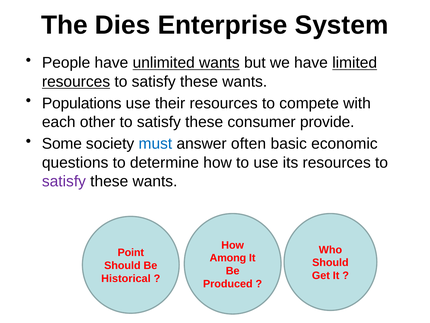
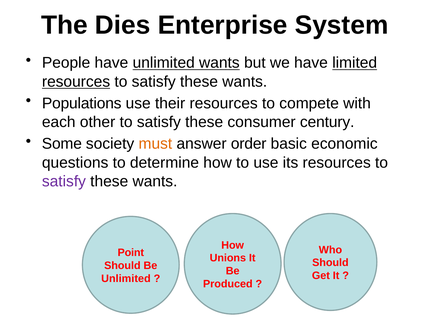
provide: provide -> century
must colour: blue -> orange
often: often -> order
Among: Among -> Unions
Historical at (126, 278): Historical -> Unlimited
